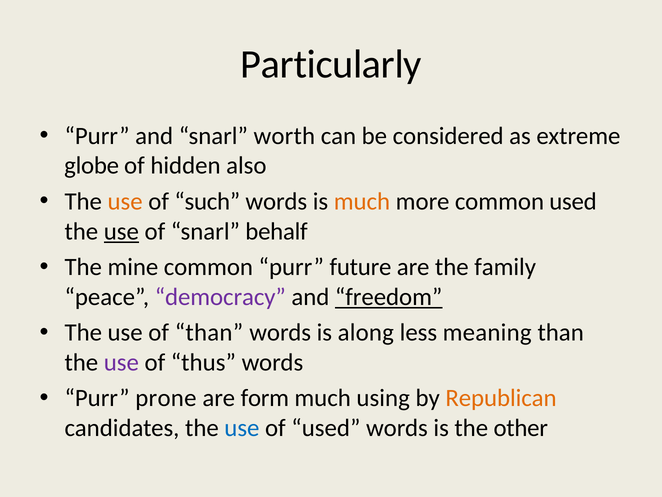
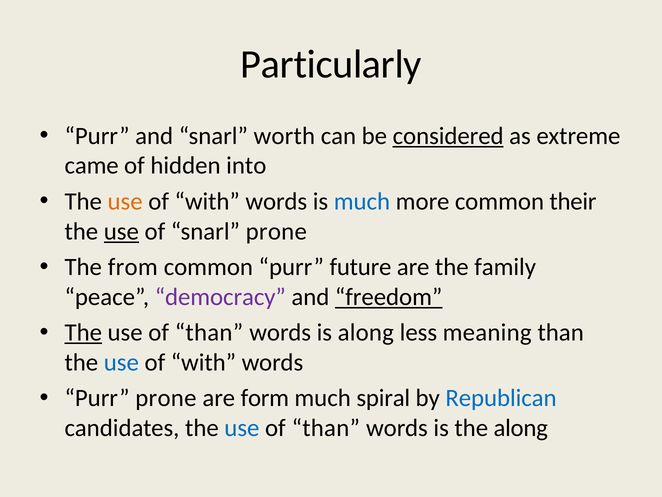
considered underline: none -> present
globe: globe -> came
also: also -> into
such at (207, 201): such -> with
much at (362, 201) colour: orange -> blue
common used: used -> their
snarl behalf: behalf -> prone
mine: mine -> from
The at (83, 332) underline: none -> present
use at (121, 362) colour: purple -> blue
thus at (203, 362): thus -> with
using: using -> spiral
Republican colour: orange -> blue
used at (326, 428): used -> than
the other: other -> along
